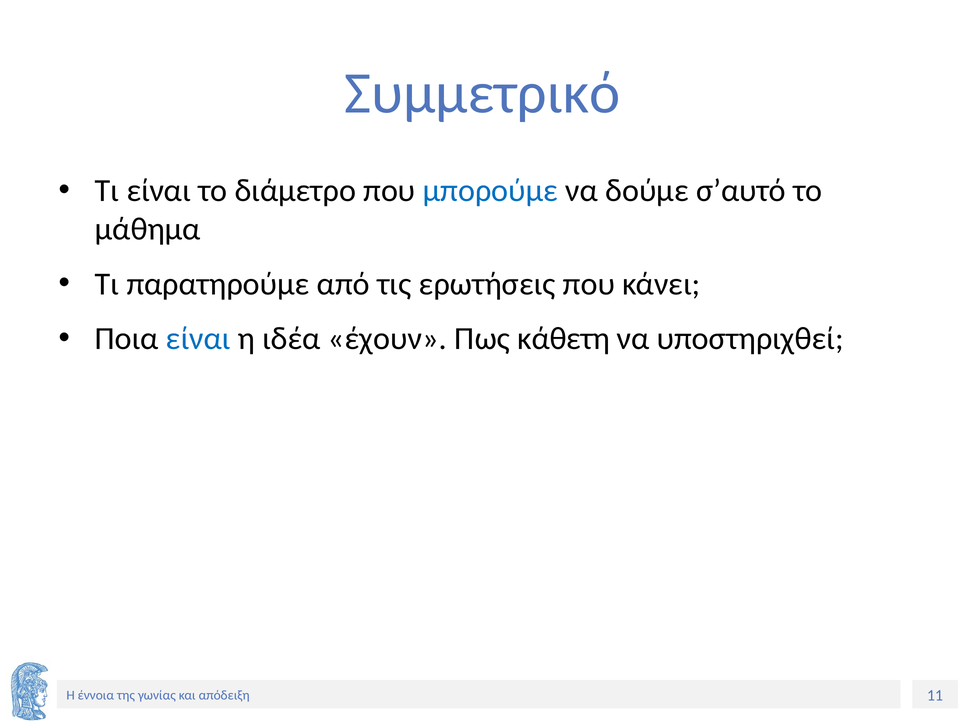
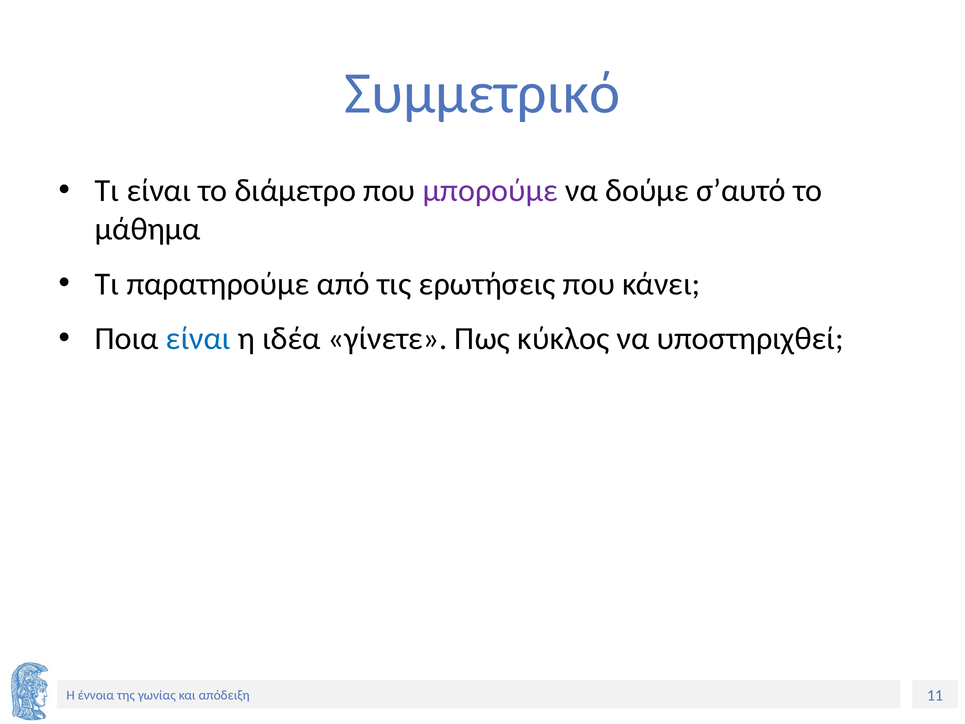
μπορούμε colour: blue -> purple
έχουν: έχουν -> γίνετε
κάθετη: κάθετη -> κύκλος
